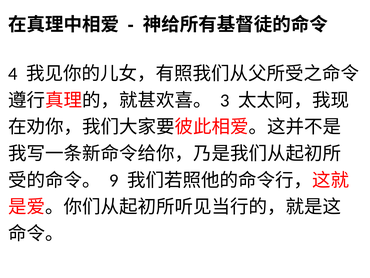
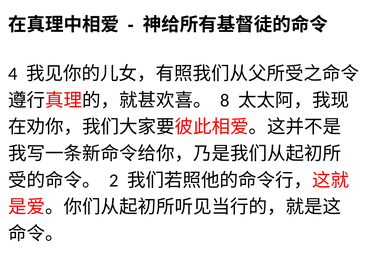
3: 3 -> 8
9: 9 -> 2
